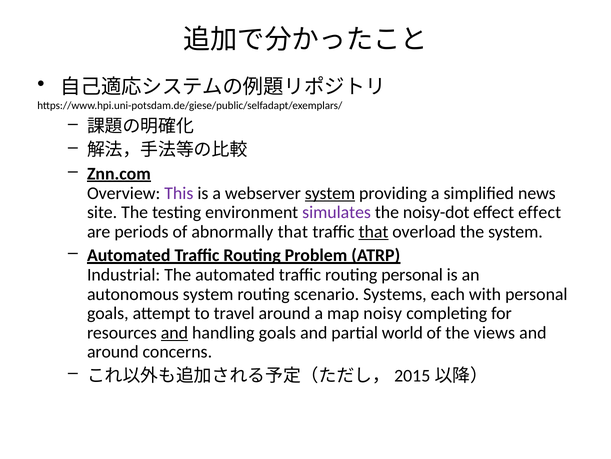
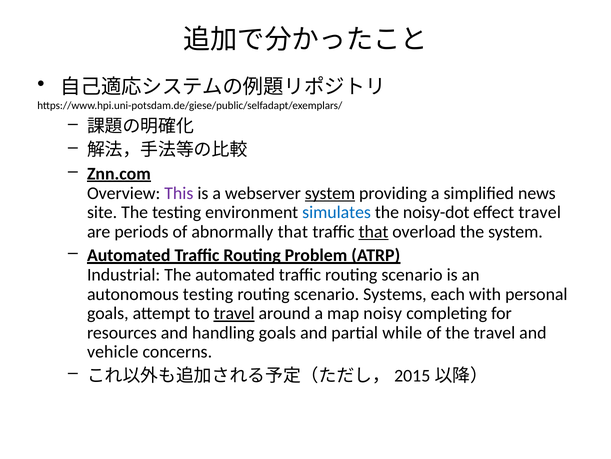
simulates colour: purple -> blue
effect effect: effect -> travel
traffic routing personal: personal -> scenario
autonomous system: system -> testing
travel at (234, 313) underline: none -> present
and at (174, 332) underline: present -> none
world: world -> while
the views: views -> travel
around at (113, 352): around -> vehicle
